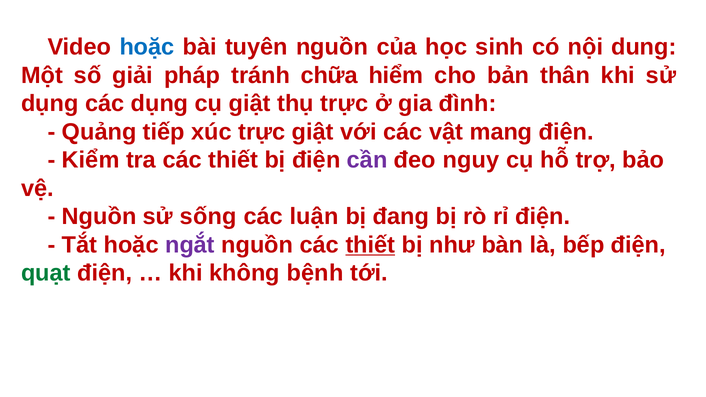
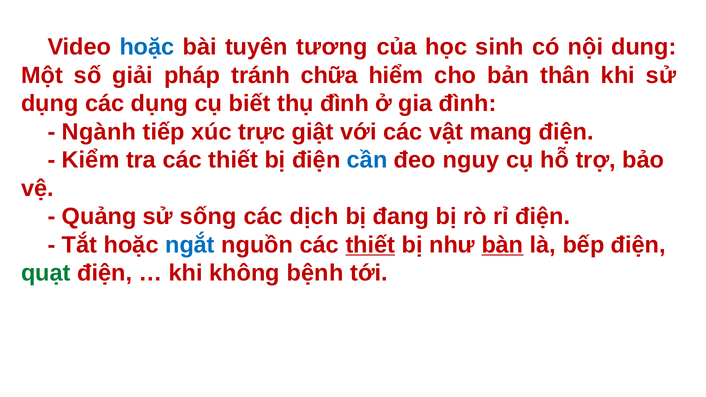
tuyên nguồn: nguồn -> tương
cụ giật: giật -> biết
thụ trực: trực -> đình
Quảng: Quảng -> Ngành
cần colour: purple -> blue
Nguồn at (99, 217): Nguồn -> Quảng
luận: luận -> dịch
ngắt colour: purple -> blue
bàn underline: none -> present
